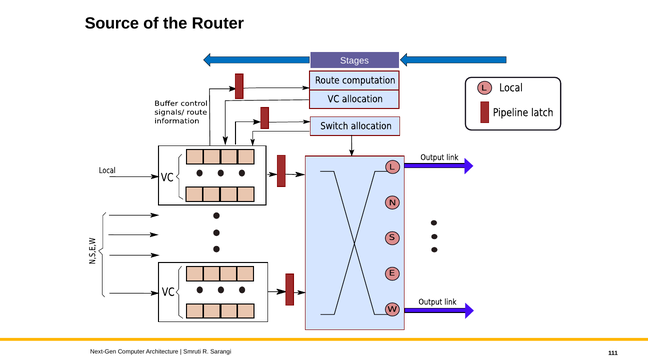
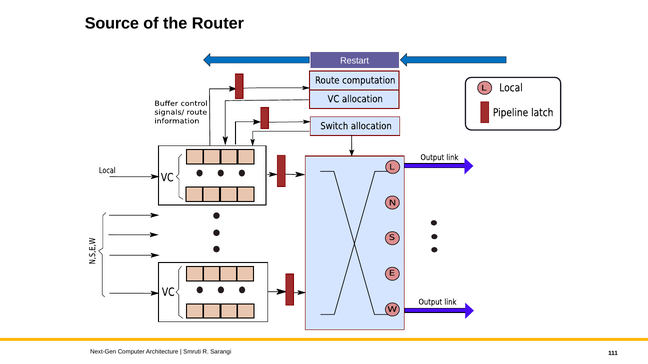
Stages: Stages -> Restart
